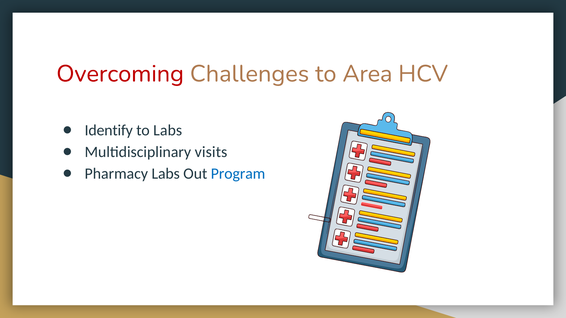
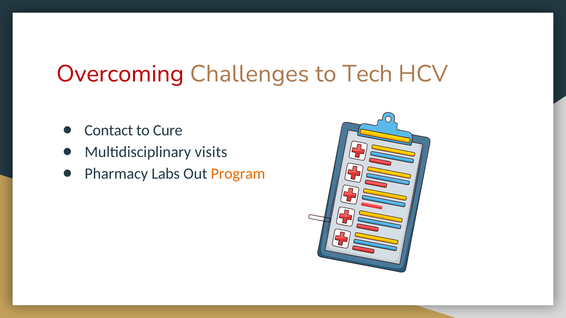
Area: Area -> Tech
Identify: Identify -> Contact
to Labs: Labs -> Cure
Program colour: blue -> orange
